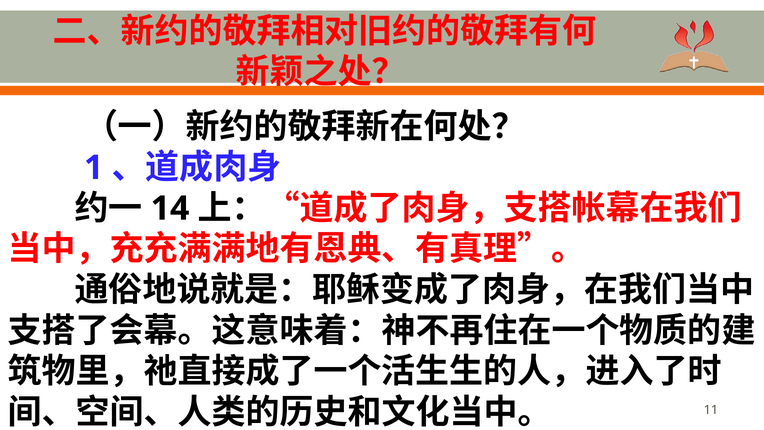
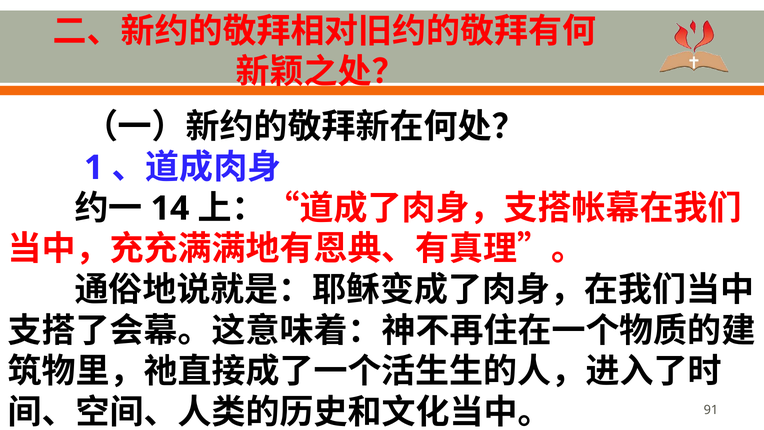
11: 11 -> 91
